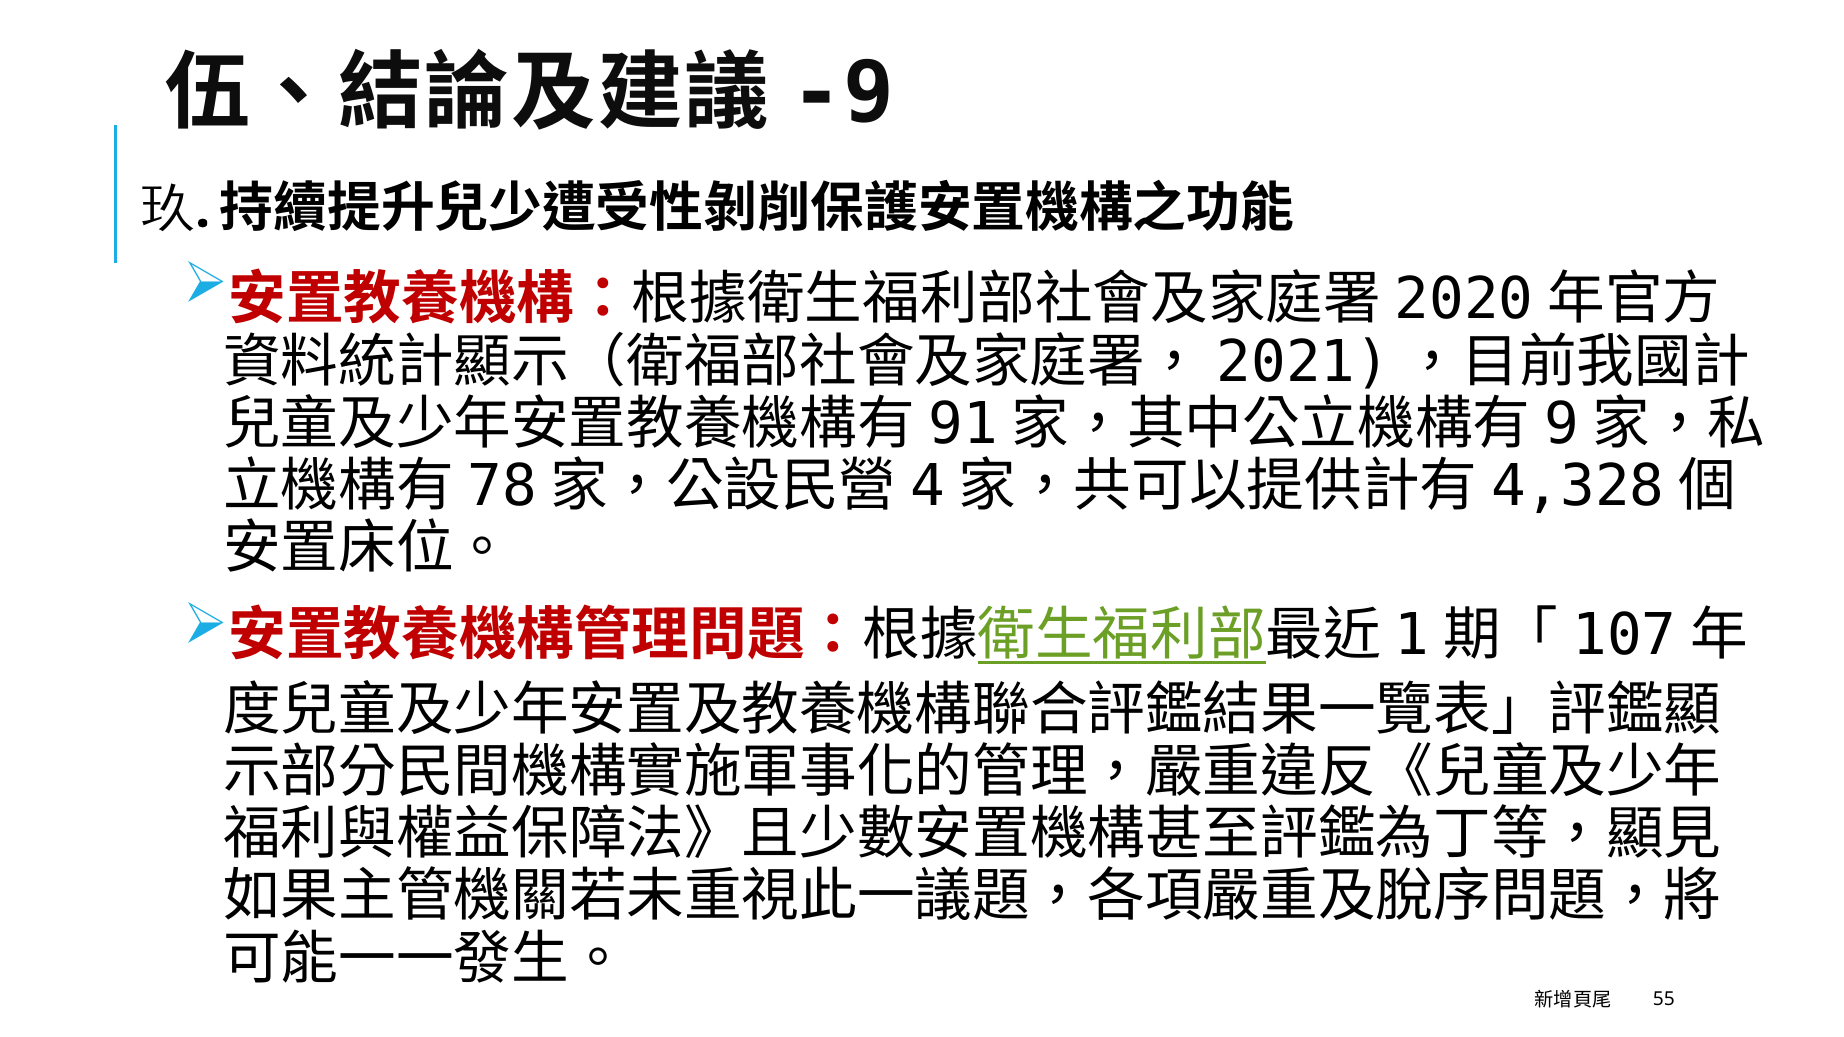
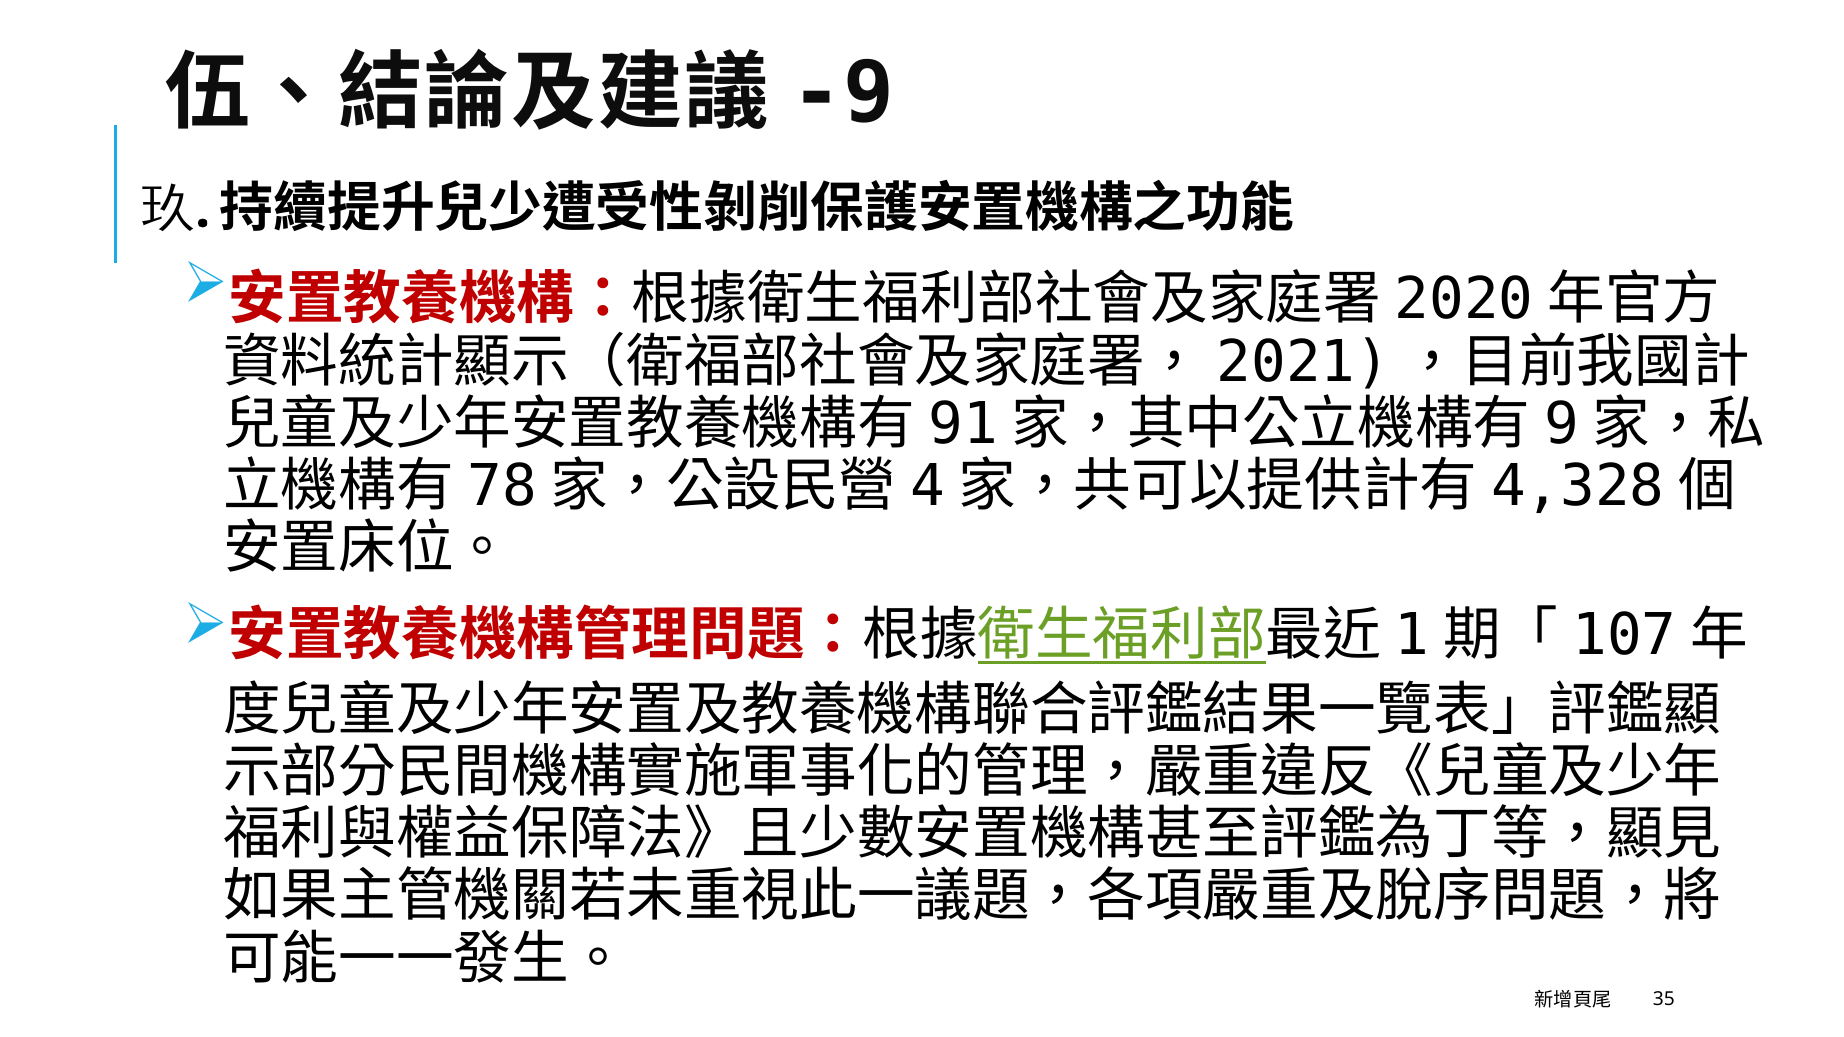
55: 55 -> 35
